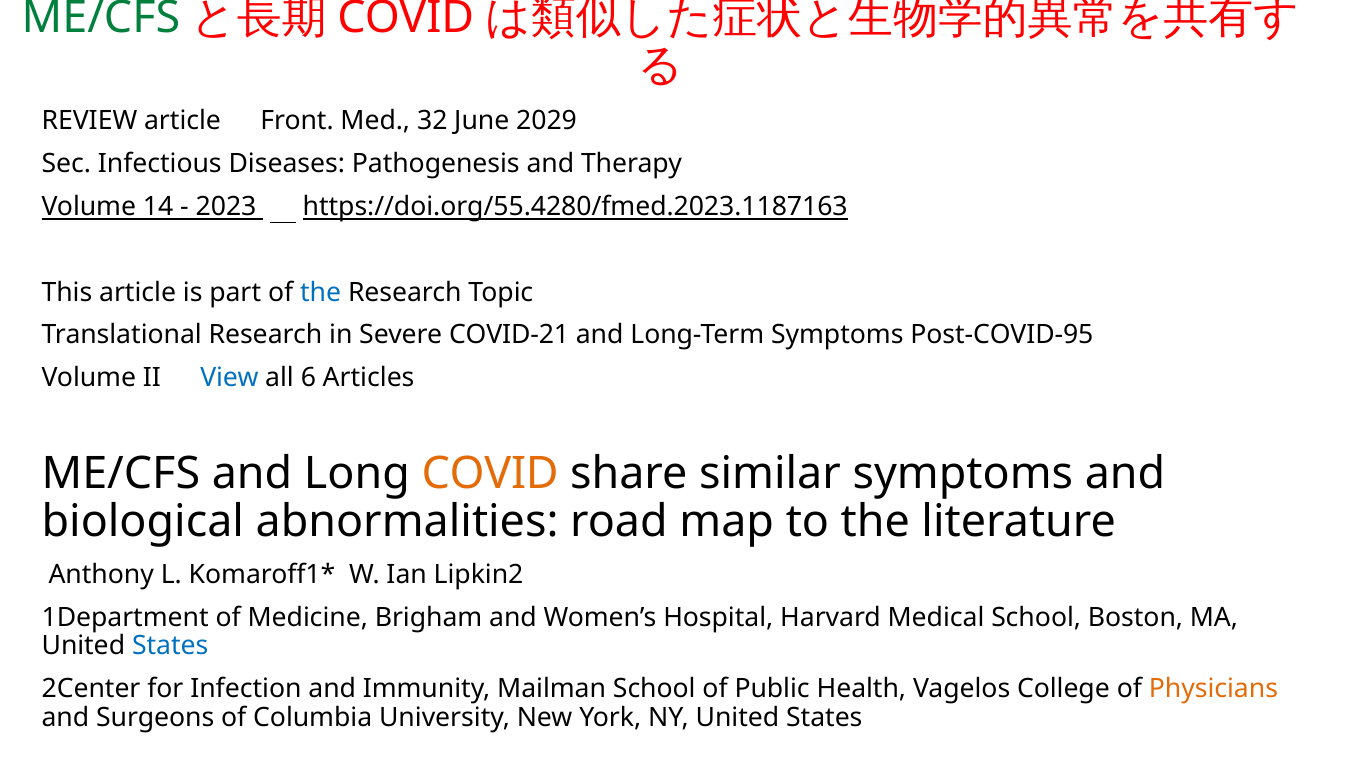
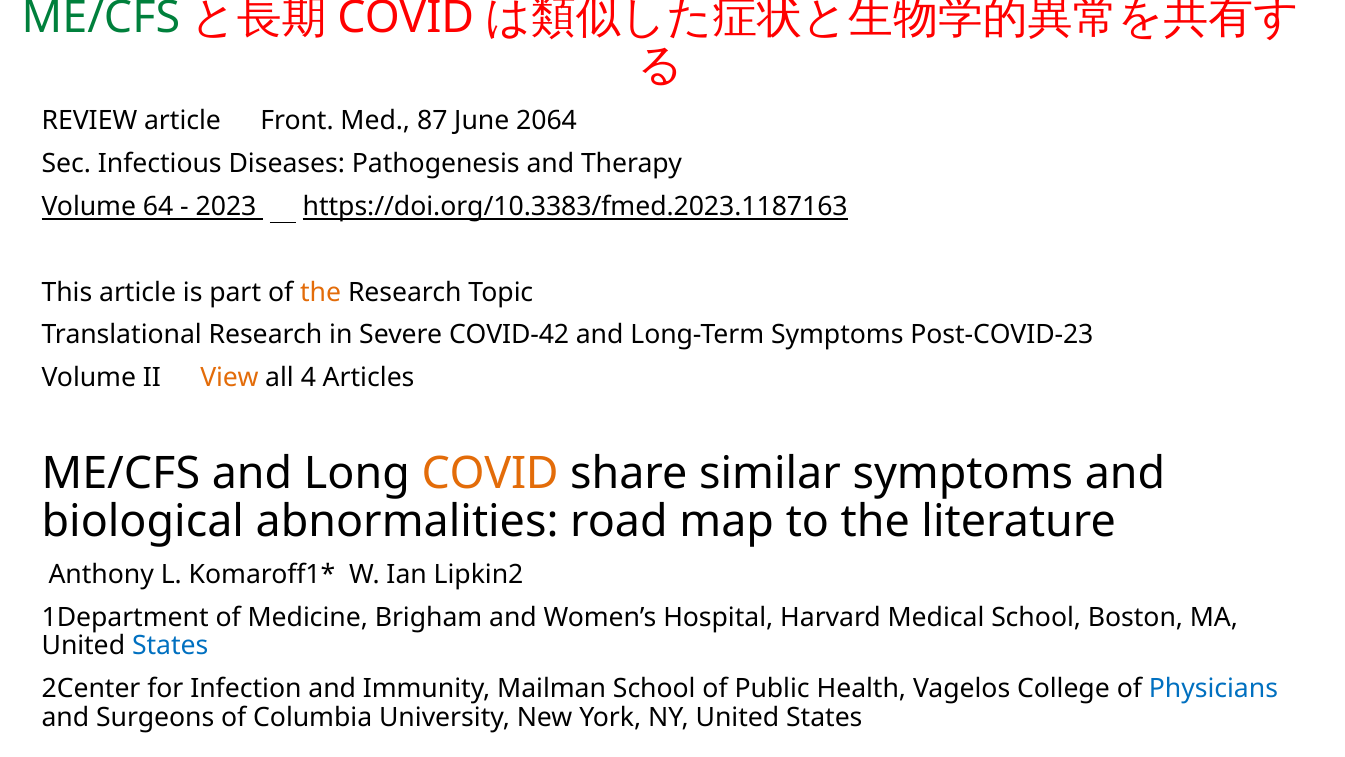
32: 32 -> 87
2029: 2029 -> 2064
14: 14 -> 64
https://doi.org/55.4280/fmed.2023.1187163: https://doi.org/55.4280/fmed.2023.1187163 -> https://doi.org/10.3383/fmed.2023.1187163
the at (321, 292) colour: blue -> orange
COVID-21: COVID-21 -> COVID-42
Post-COVID-95: Post-COVID-95 -> Post-COVID-23
View colour: blue -> orange
6: 6 -> 4
Physicians colour: orange -> blue
